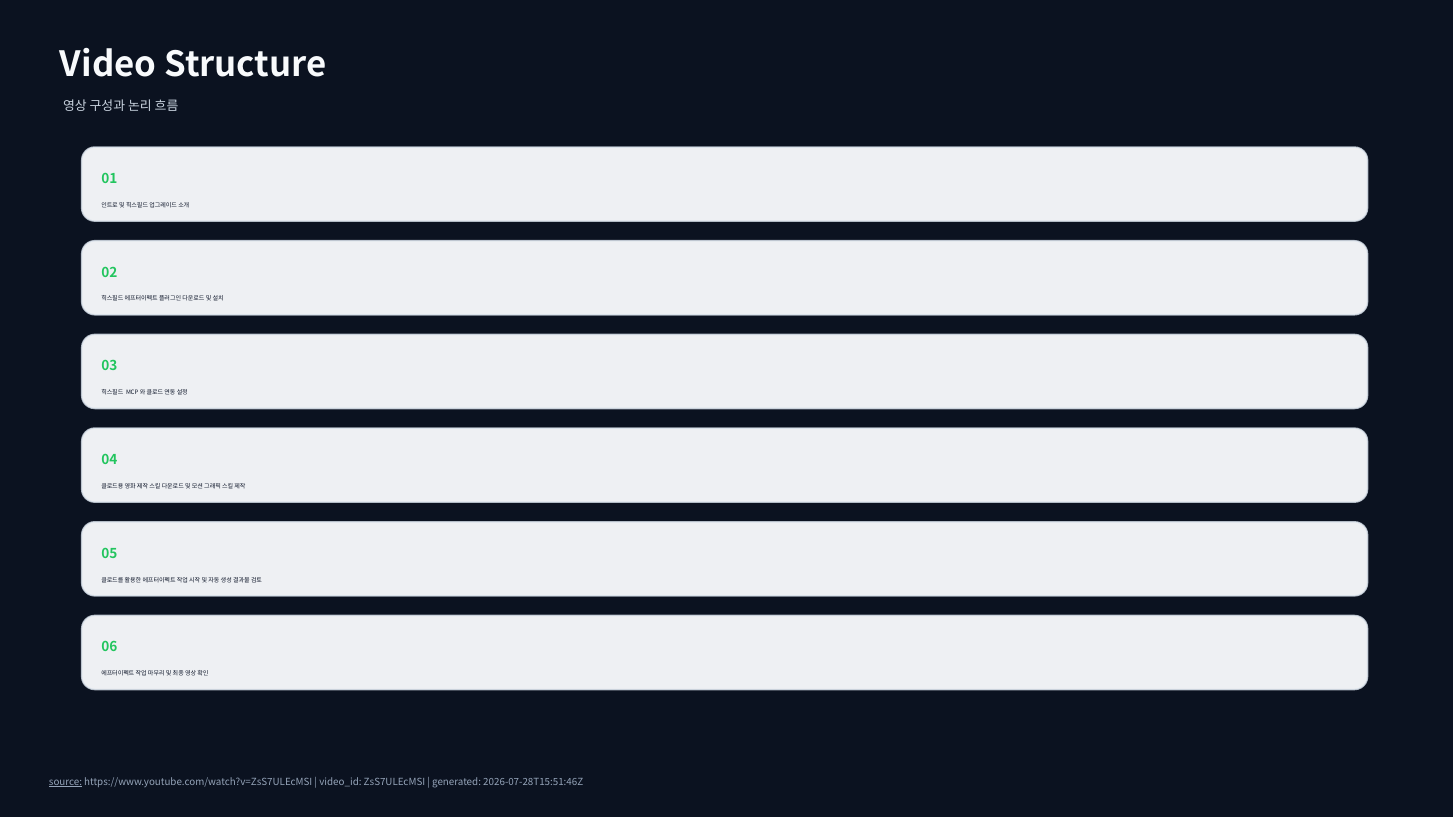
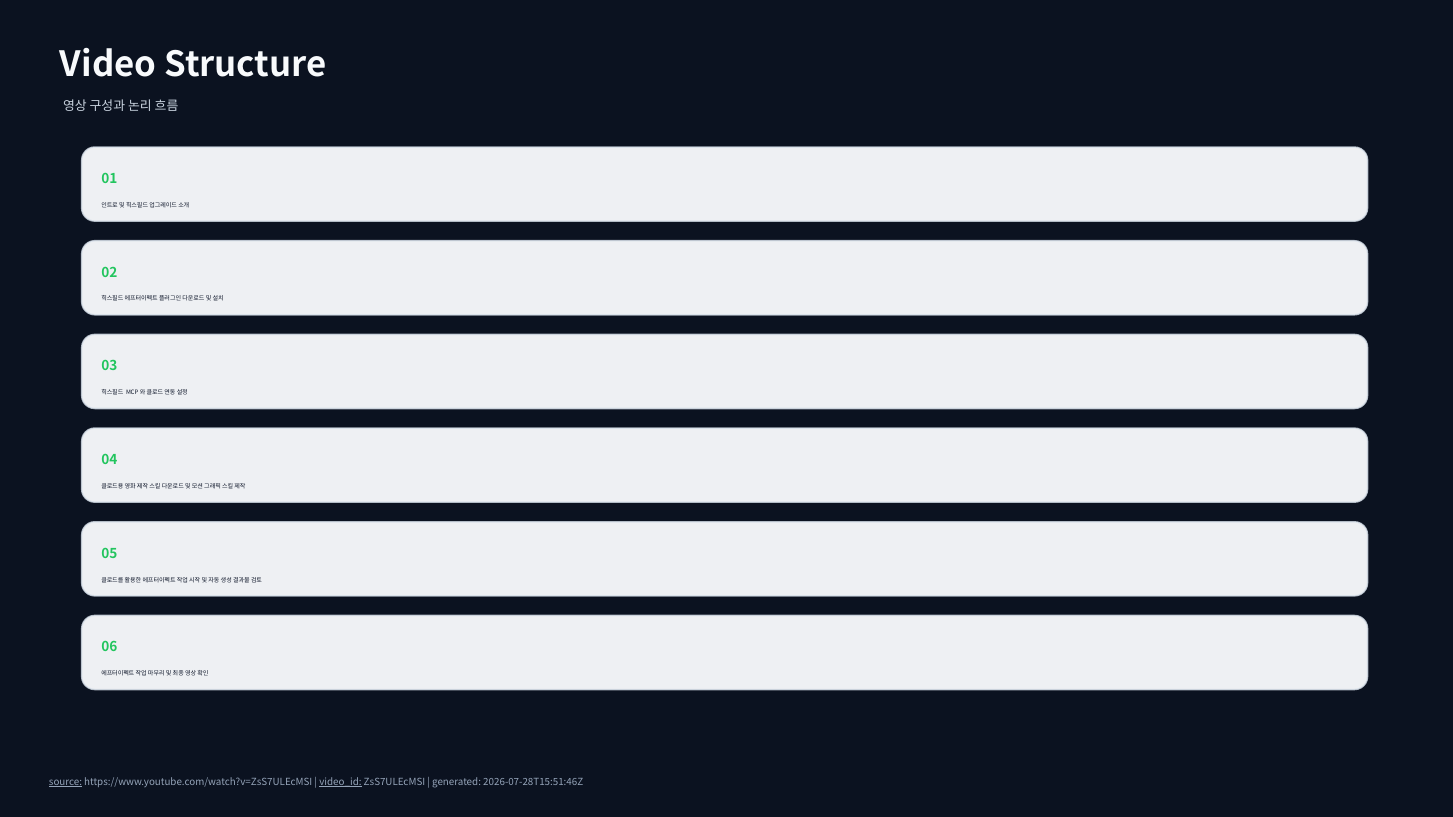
video_id underline: none -> present
